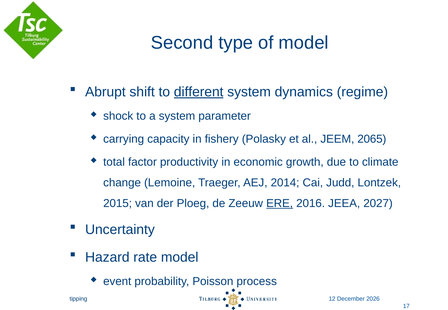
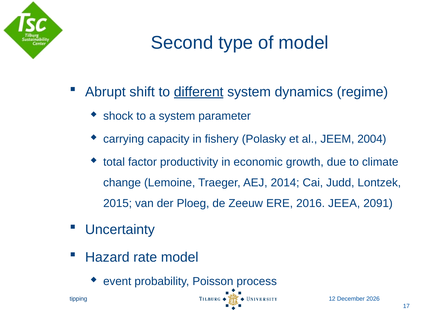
2065: 2065 -> 2004
ERE underline: present -> none
2027: 2027 -> 2091
